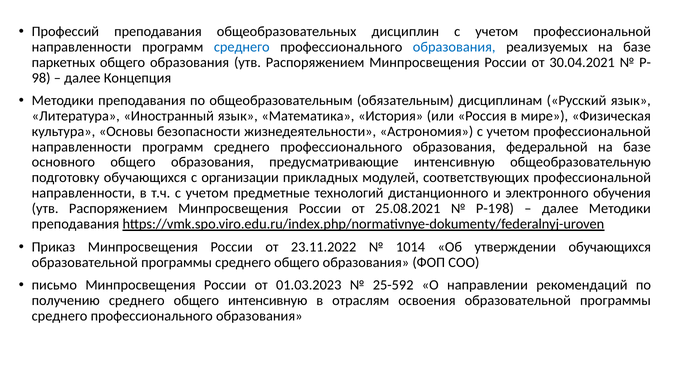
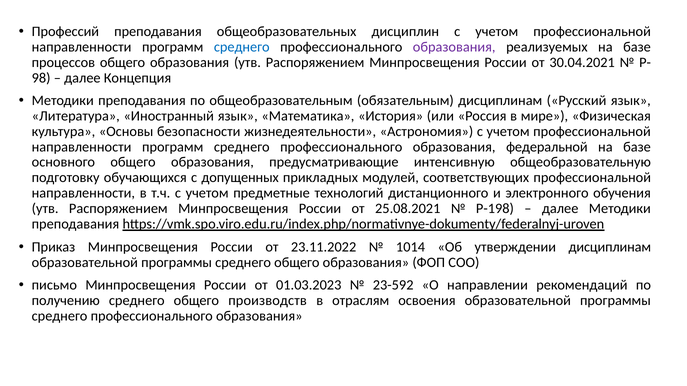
образования at (454, 47) colour: blue -> purple
паркетных: паркетных -> процессов
организации: организации -> допущенных
утверждении обучающихся: обучающихся -> дисциплинам
25-592: 25-592 -> 23-592
общего интенсивную: интенсивную -> производств
